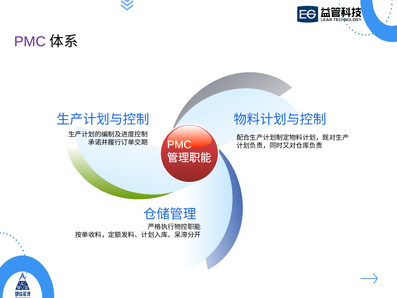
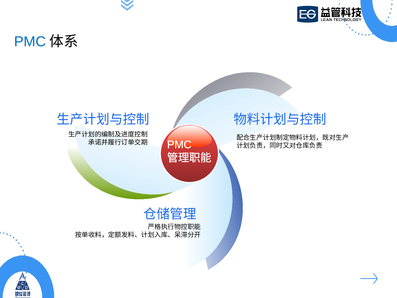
PMC at (30, 42) colour: purple -> blue
